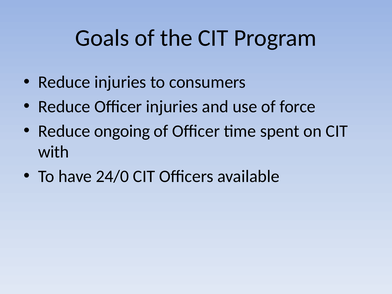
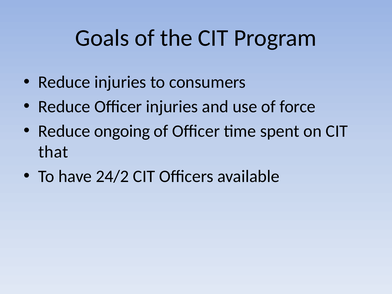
with: with -> that
24/0: 24/0 -> 24/2
